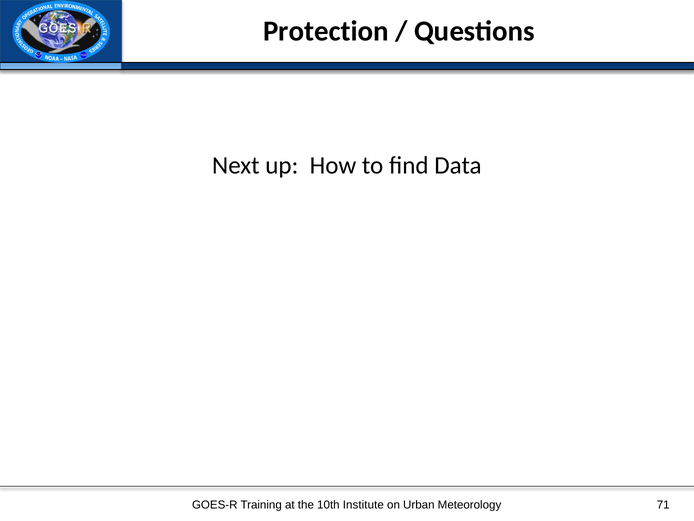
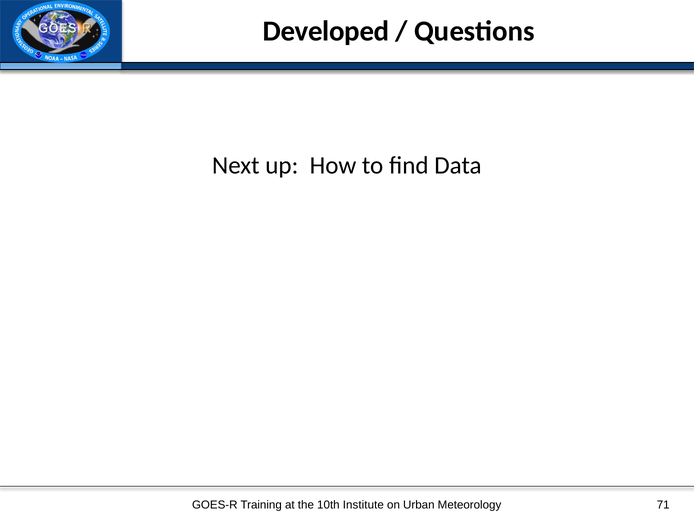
Protection: Protection -> Developed
